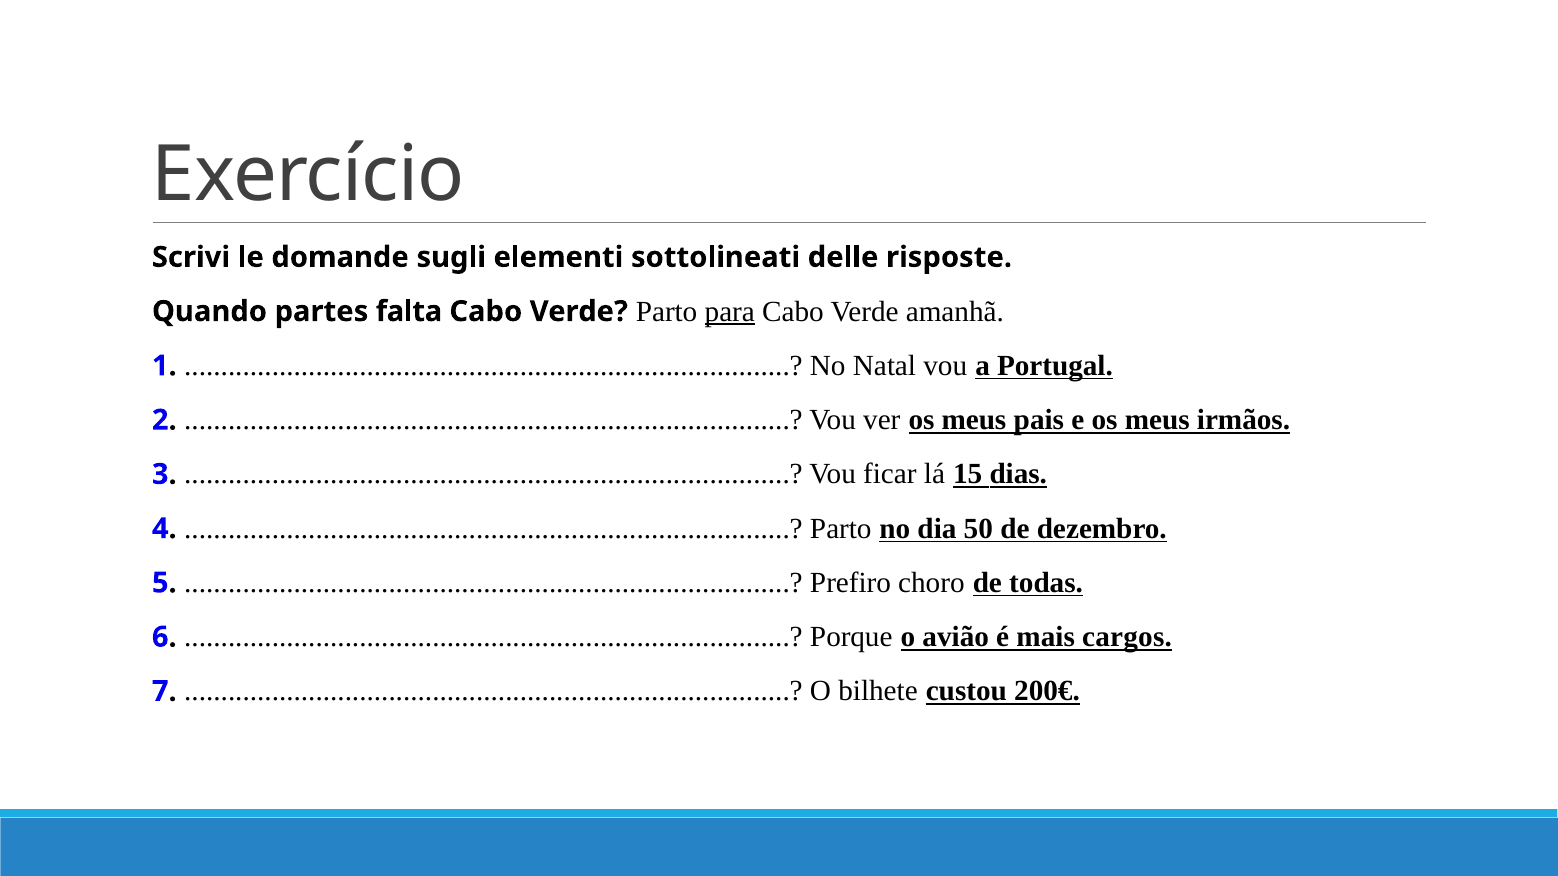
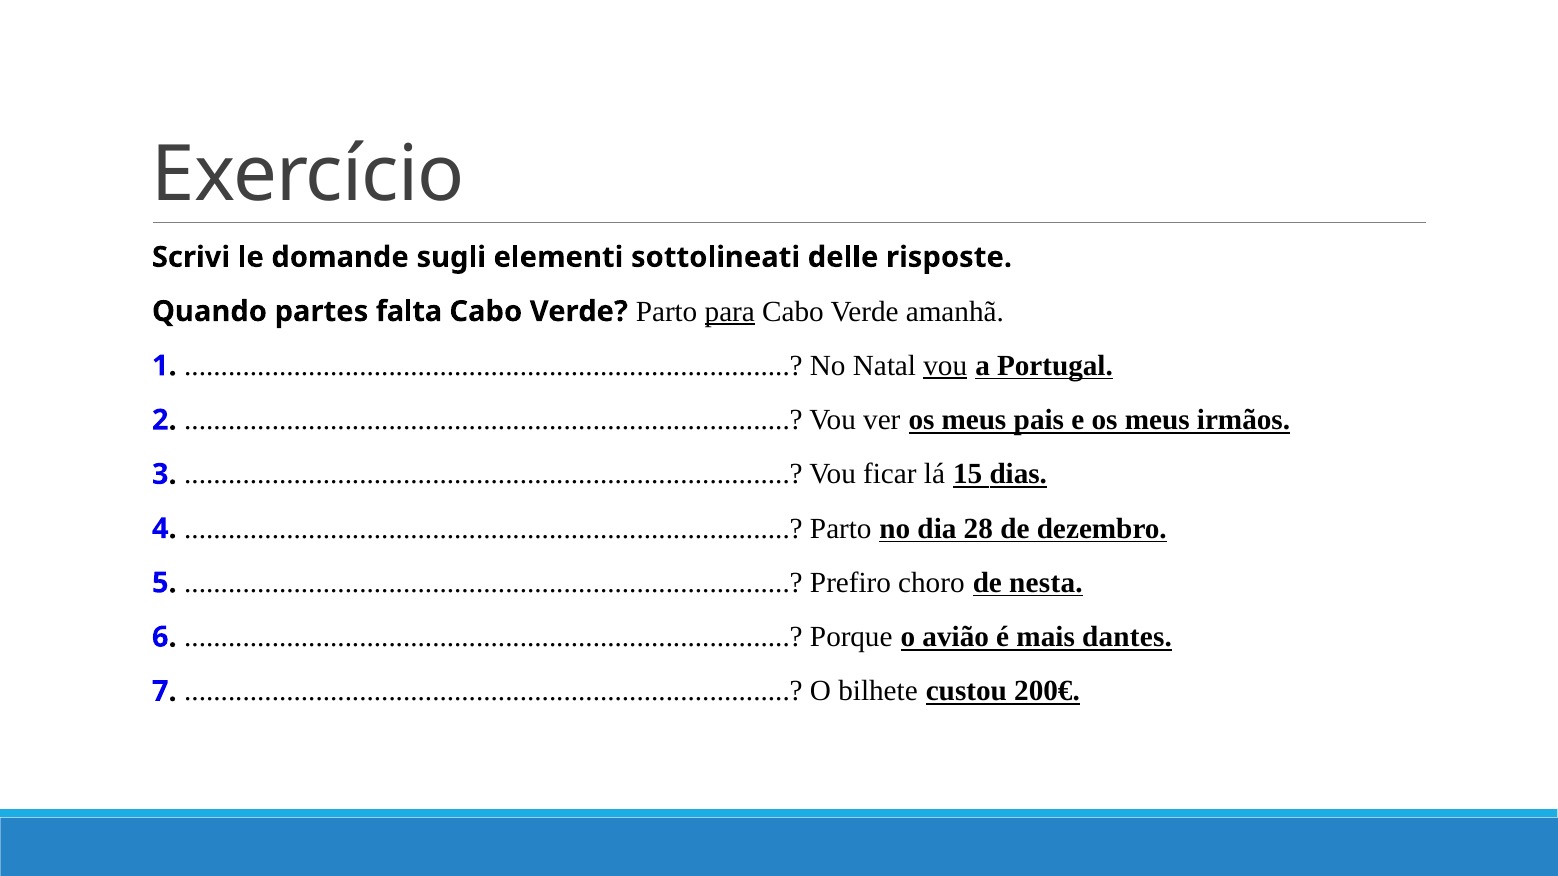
vou at (945, 366) underline: none -> present
50: 50 -> 28
todas: todas -> nesta
cargos: cargos -> dantes
